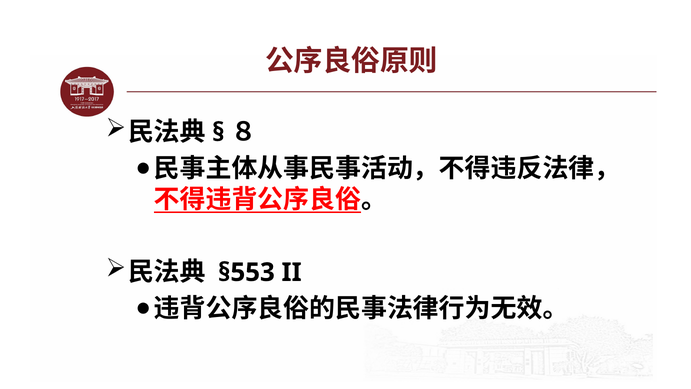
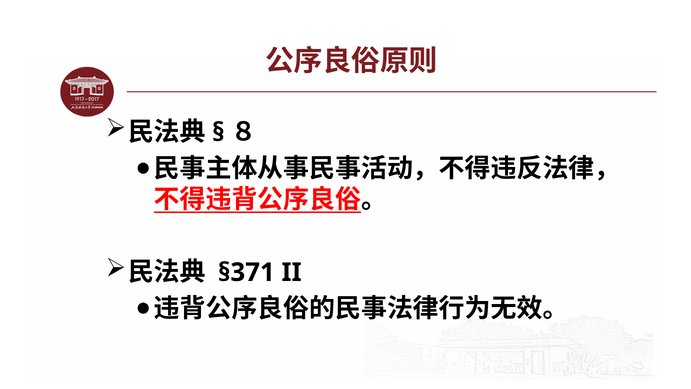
§553: §553 -> §371
